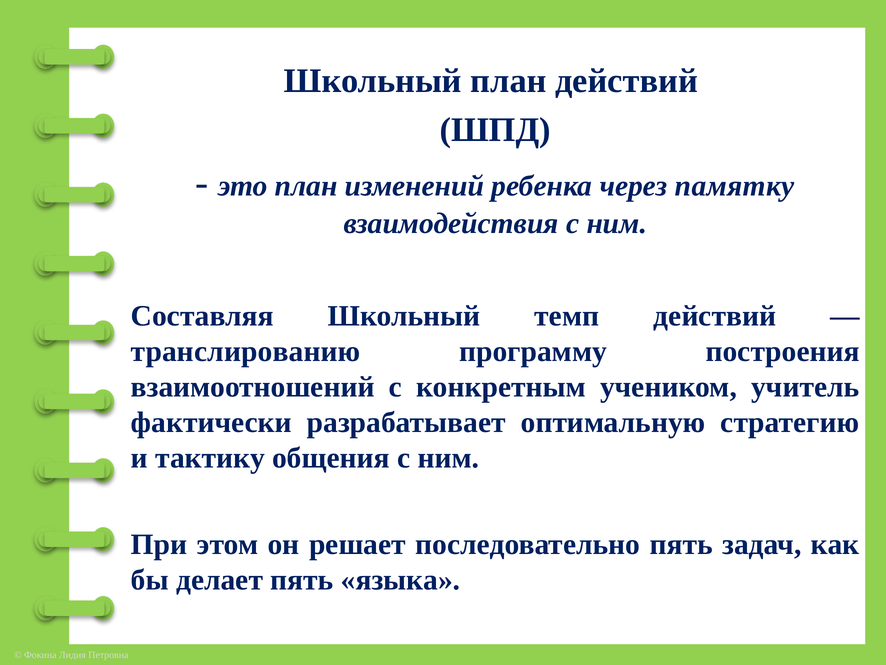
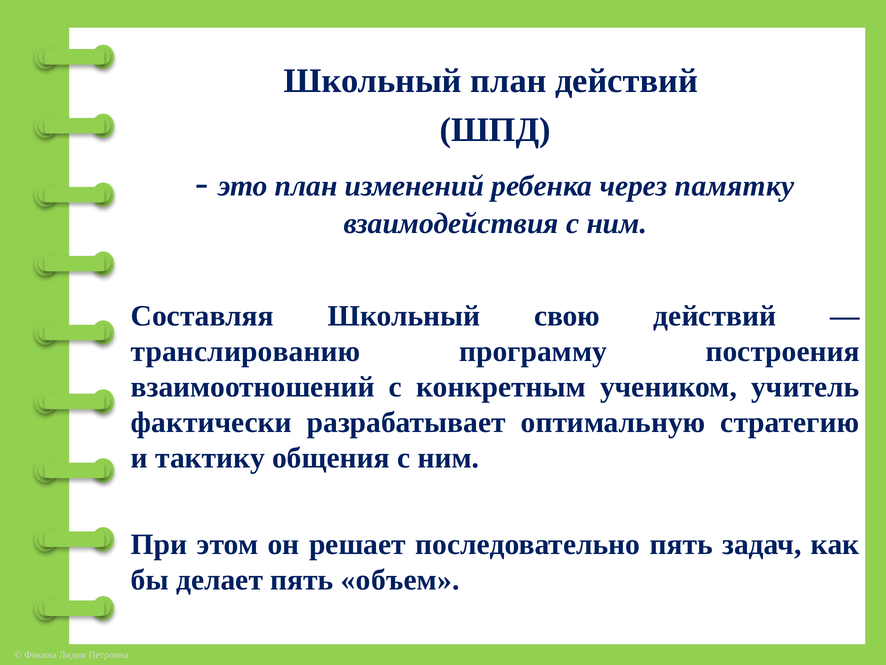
темп: темп -> свою
языка: языка -> объем
